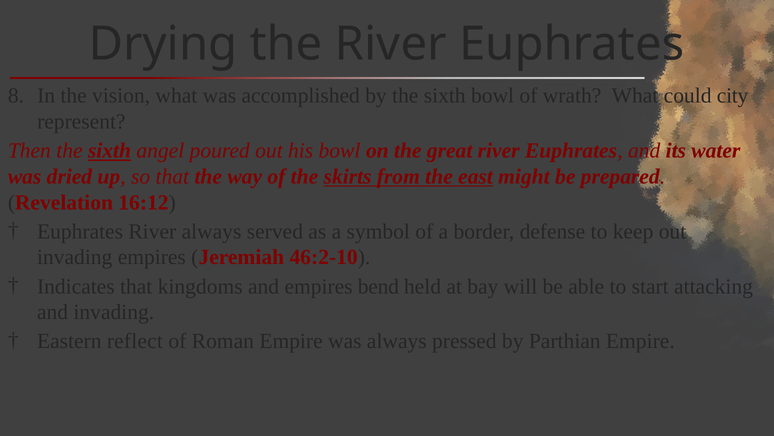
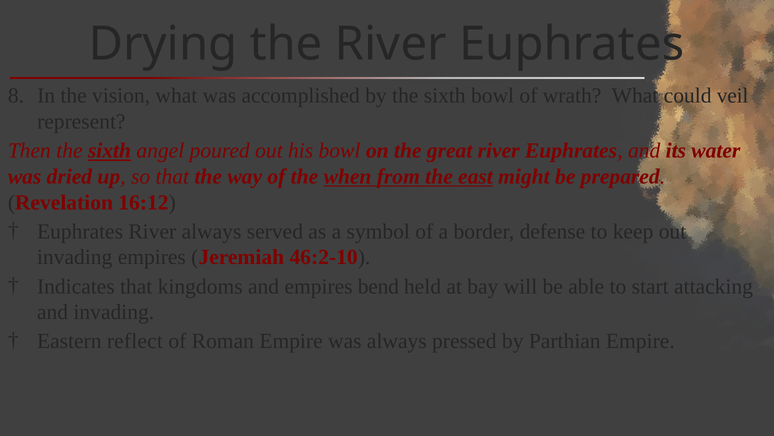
city: city -> veil
skirts: skirts -> when
